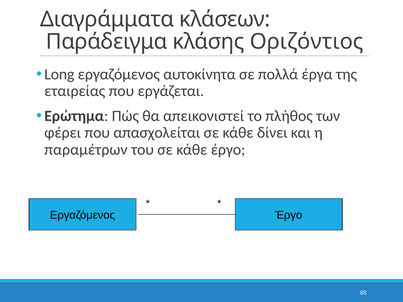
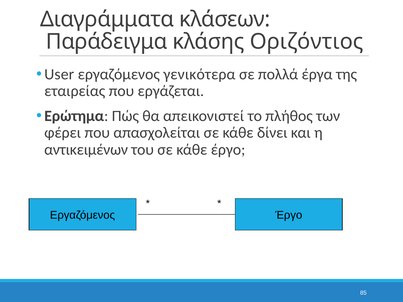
Long: Long -> User
αυτοκίνητα: αυτοκίνητα -> γενικότερα
παραμέτρων: παραμέτρων -> αντικειμένων
